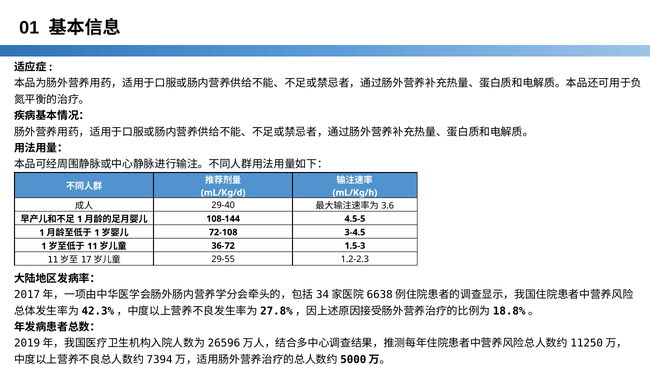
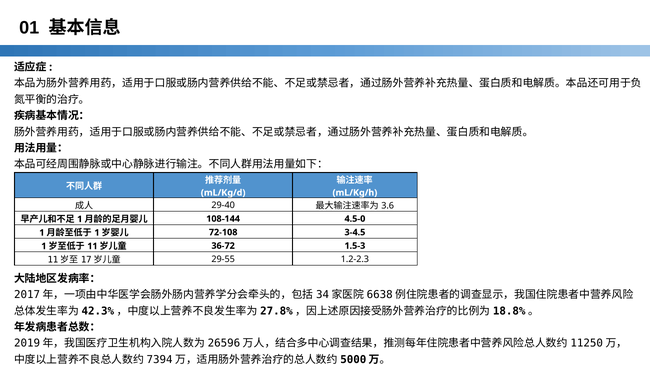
4.5-5: 4.5-5 -> 4.5-0
